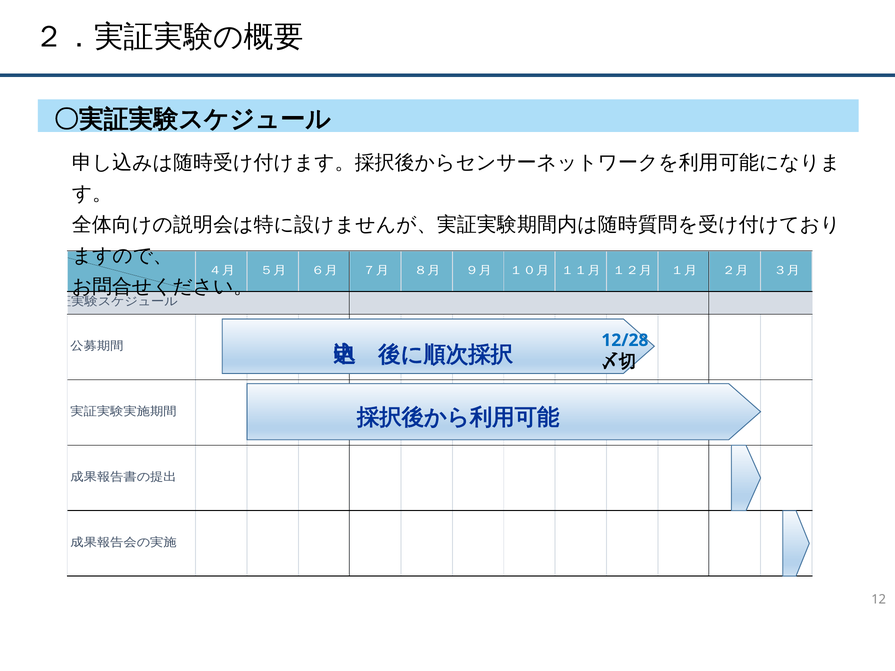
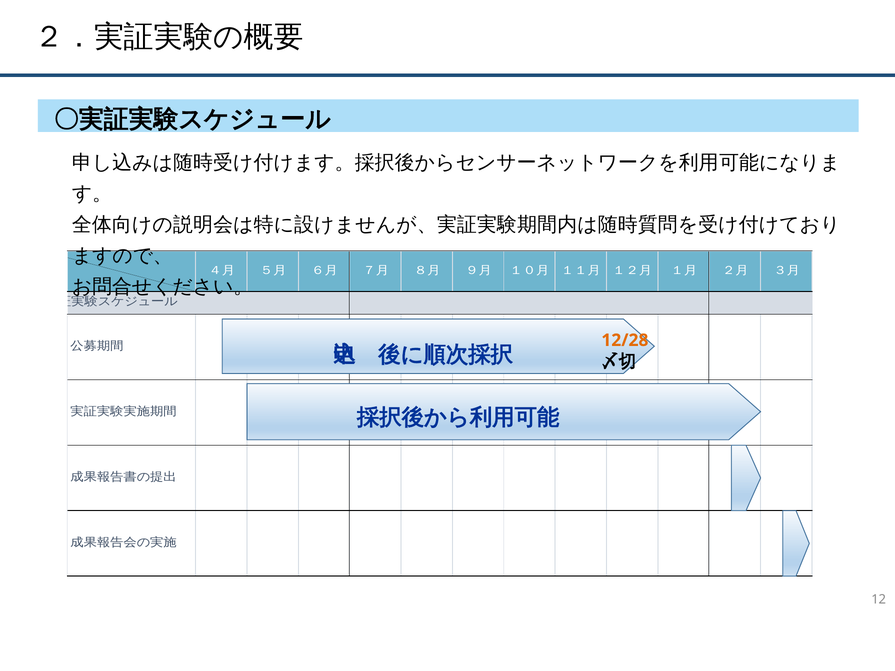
12/28 colour: blue -> orange
